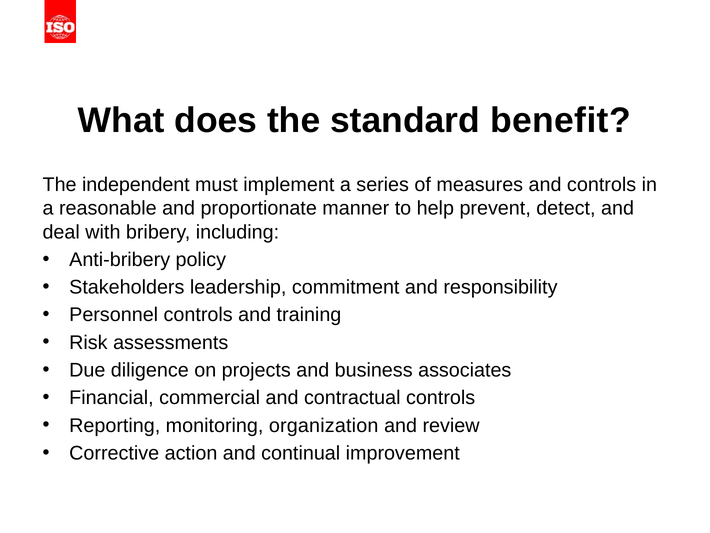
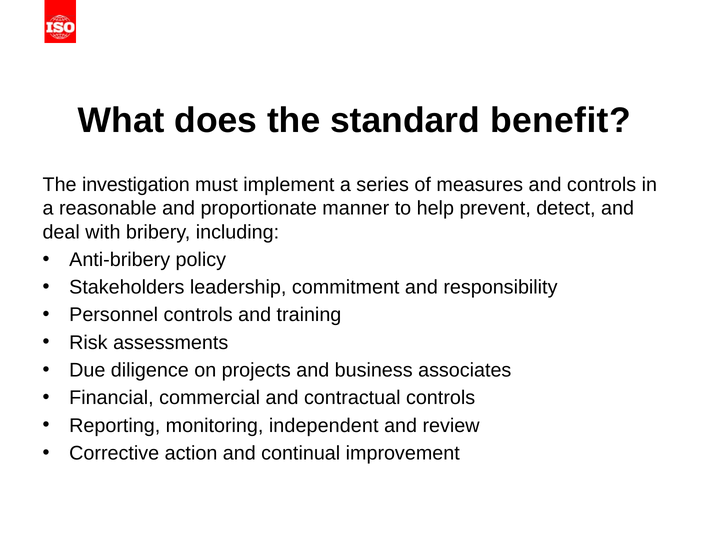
independent: independent -> investigation
organization: organization -> independent
